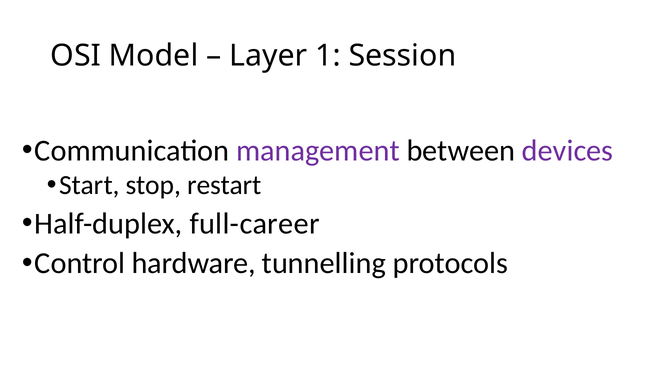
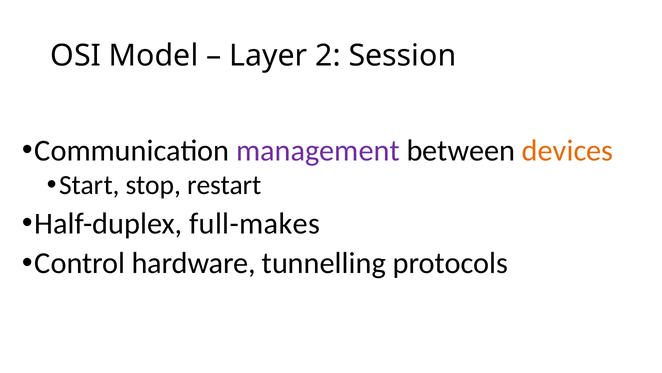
1: 1 -> 2
devices colour: purple -> orange
full-career: full-career -> full-makes
